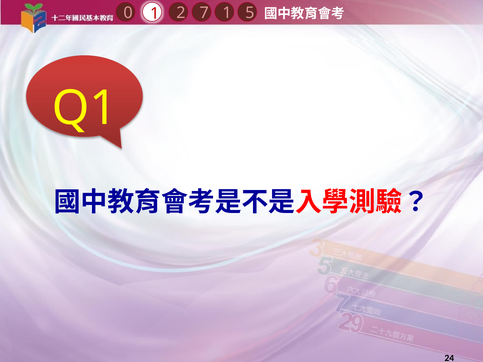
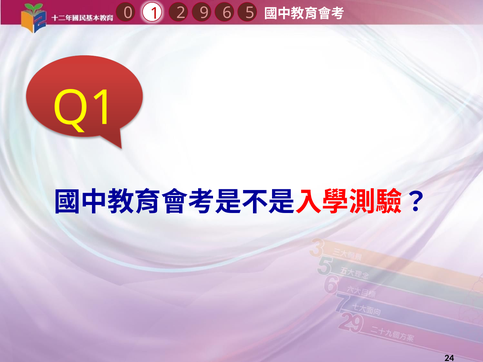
2 1: 1 -> 6
7: 7 -> 9
